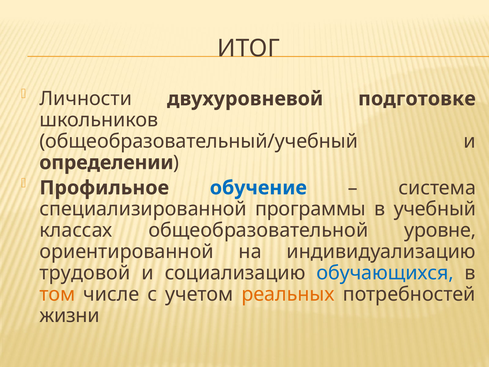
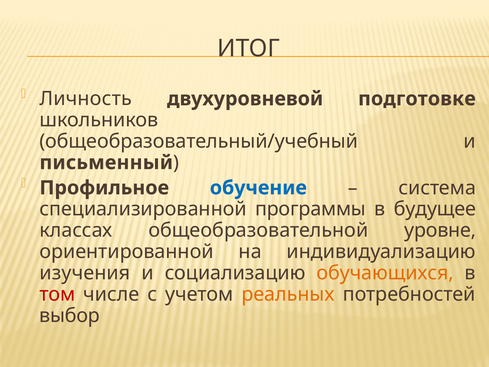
Личности: Личности -> Личность
определении: определении -> письменный
учебный: учебный -> будущее
трудовой: трудовой -> изучения
обучающихся colour: blue -> orange
том colour: orange -> red
жизни: жизни -> выбор
